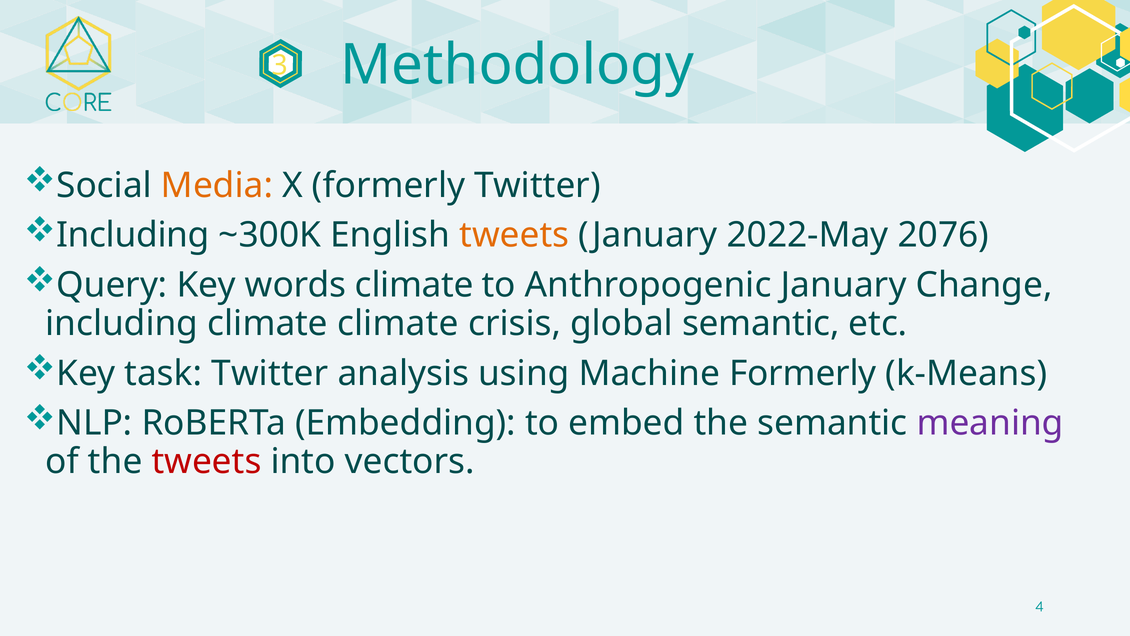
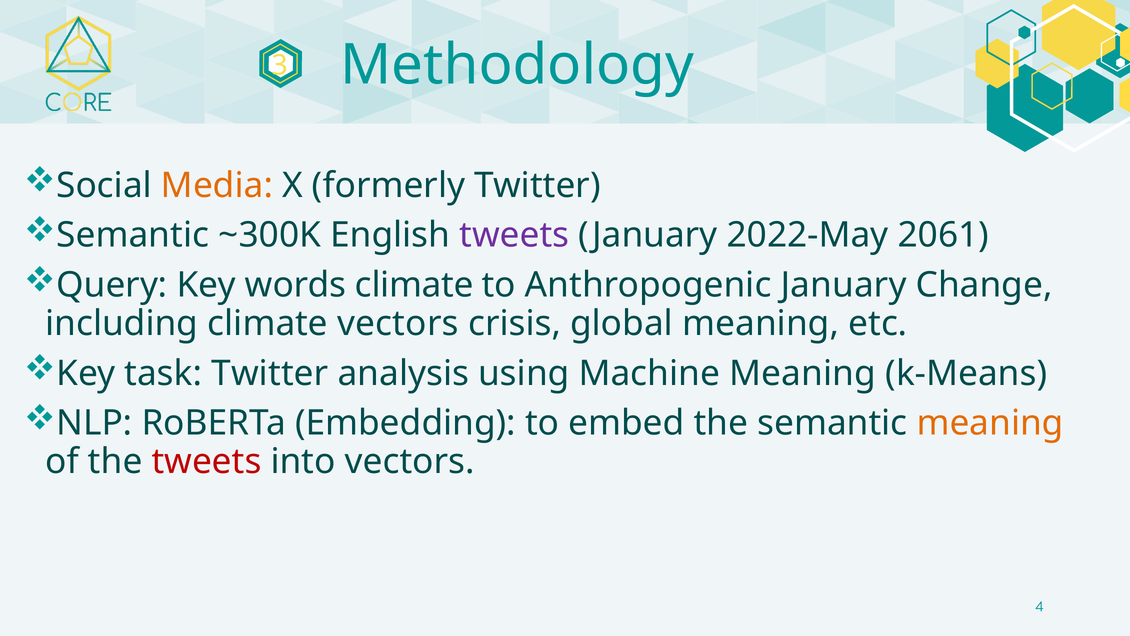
Including at (133, 235): Including -> Semantic
tweets at (514, 235) colour: orange -> purple
2076: 2076 -> 2061
climate climate: climate -> vectors
global semantic: semantic -> meaning
Machine Formerly: Formerly -> Meaning
meaning at (990, 423) colour: purple -> orange
